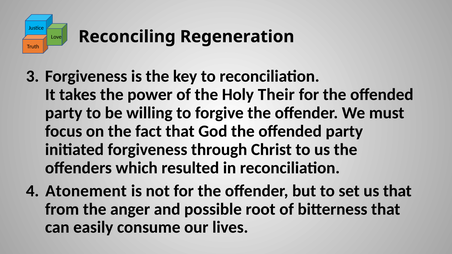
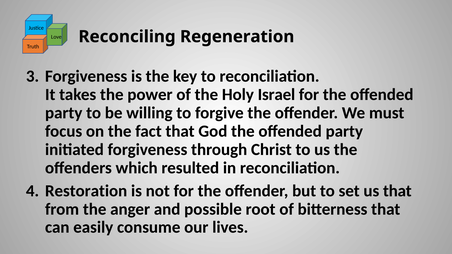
Their: Their -> Israel
Atonement: Atonement -> Restoration
